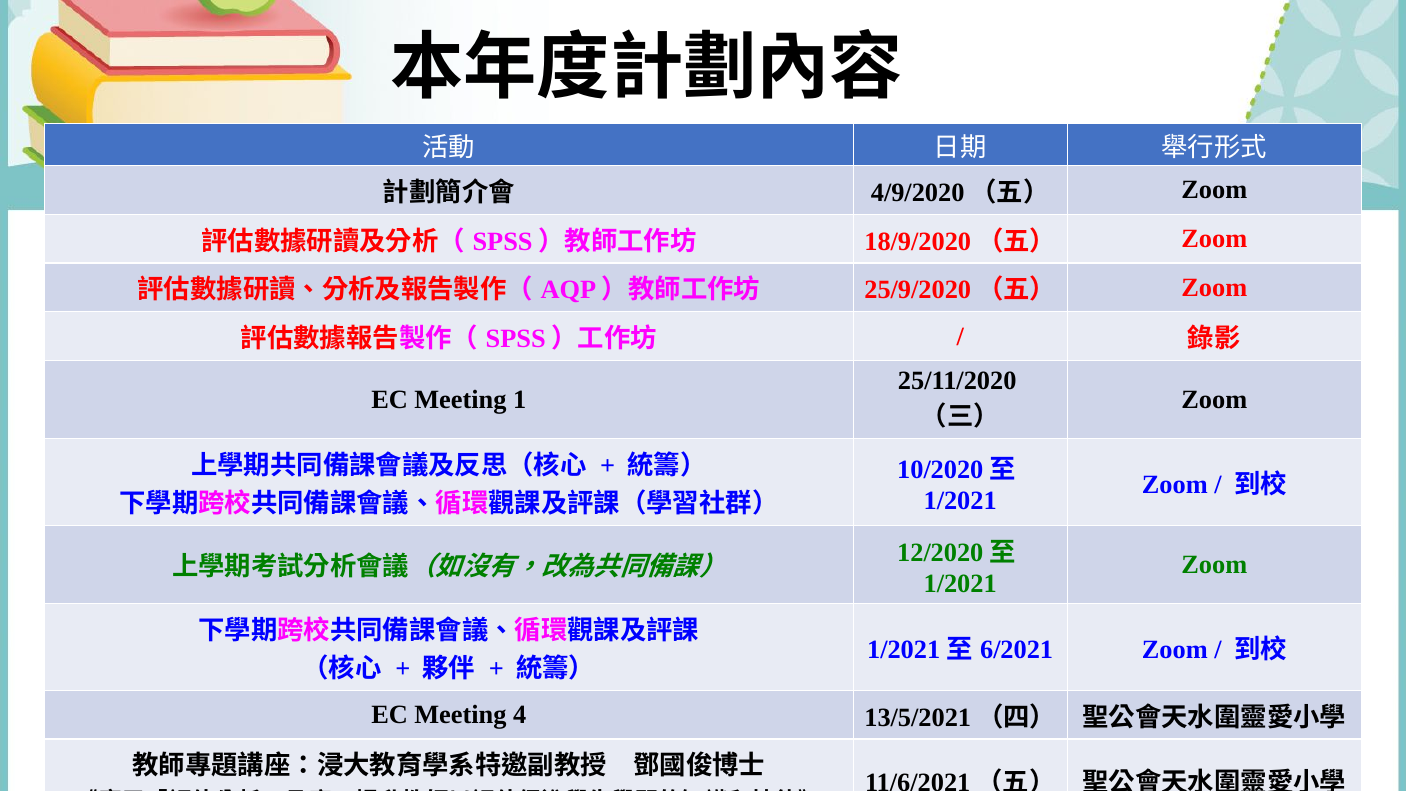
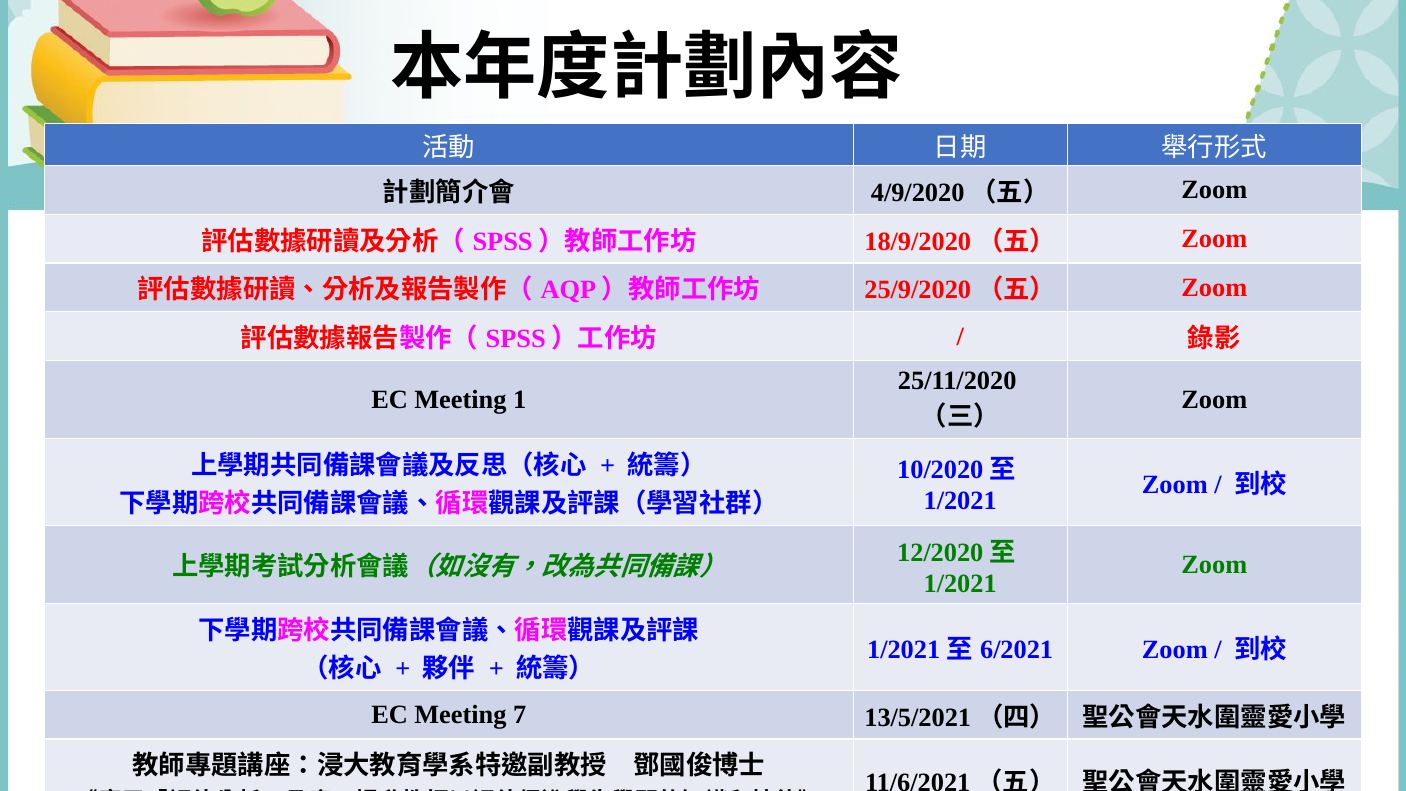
4: 4 -> 7
